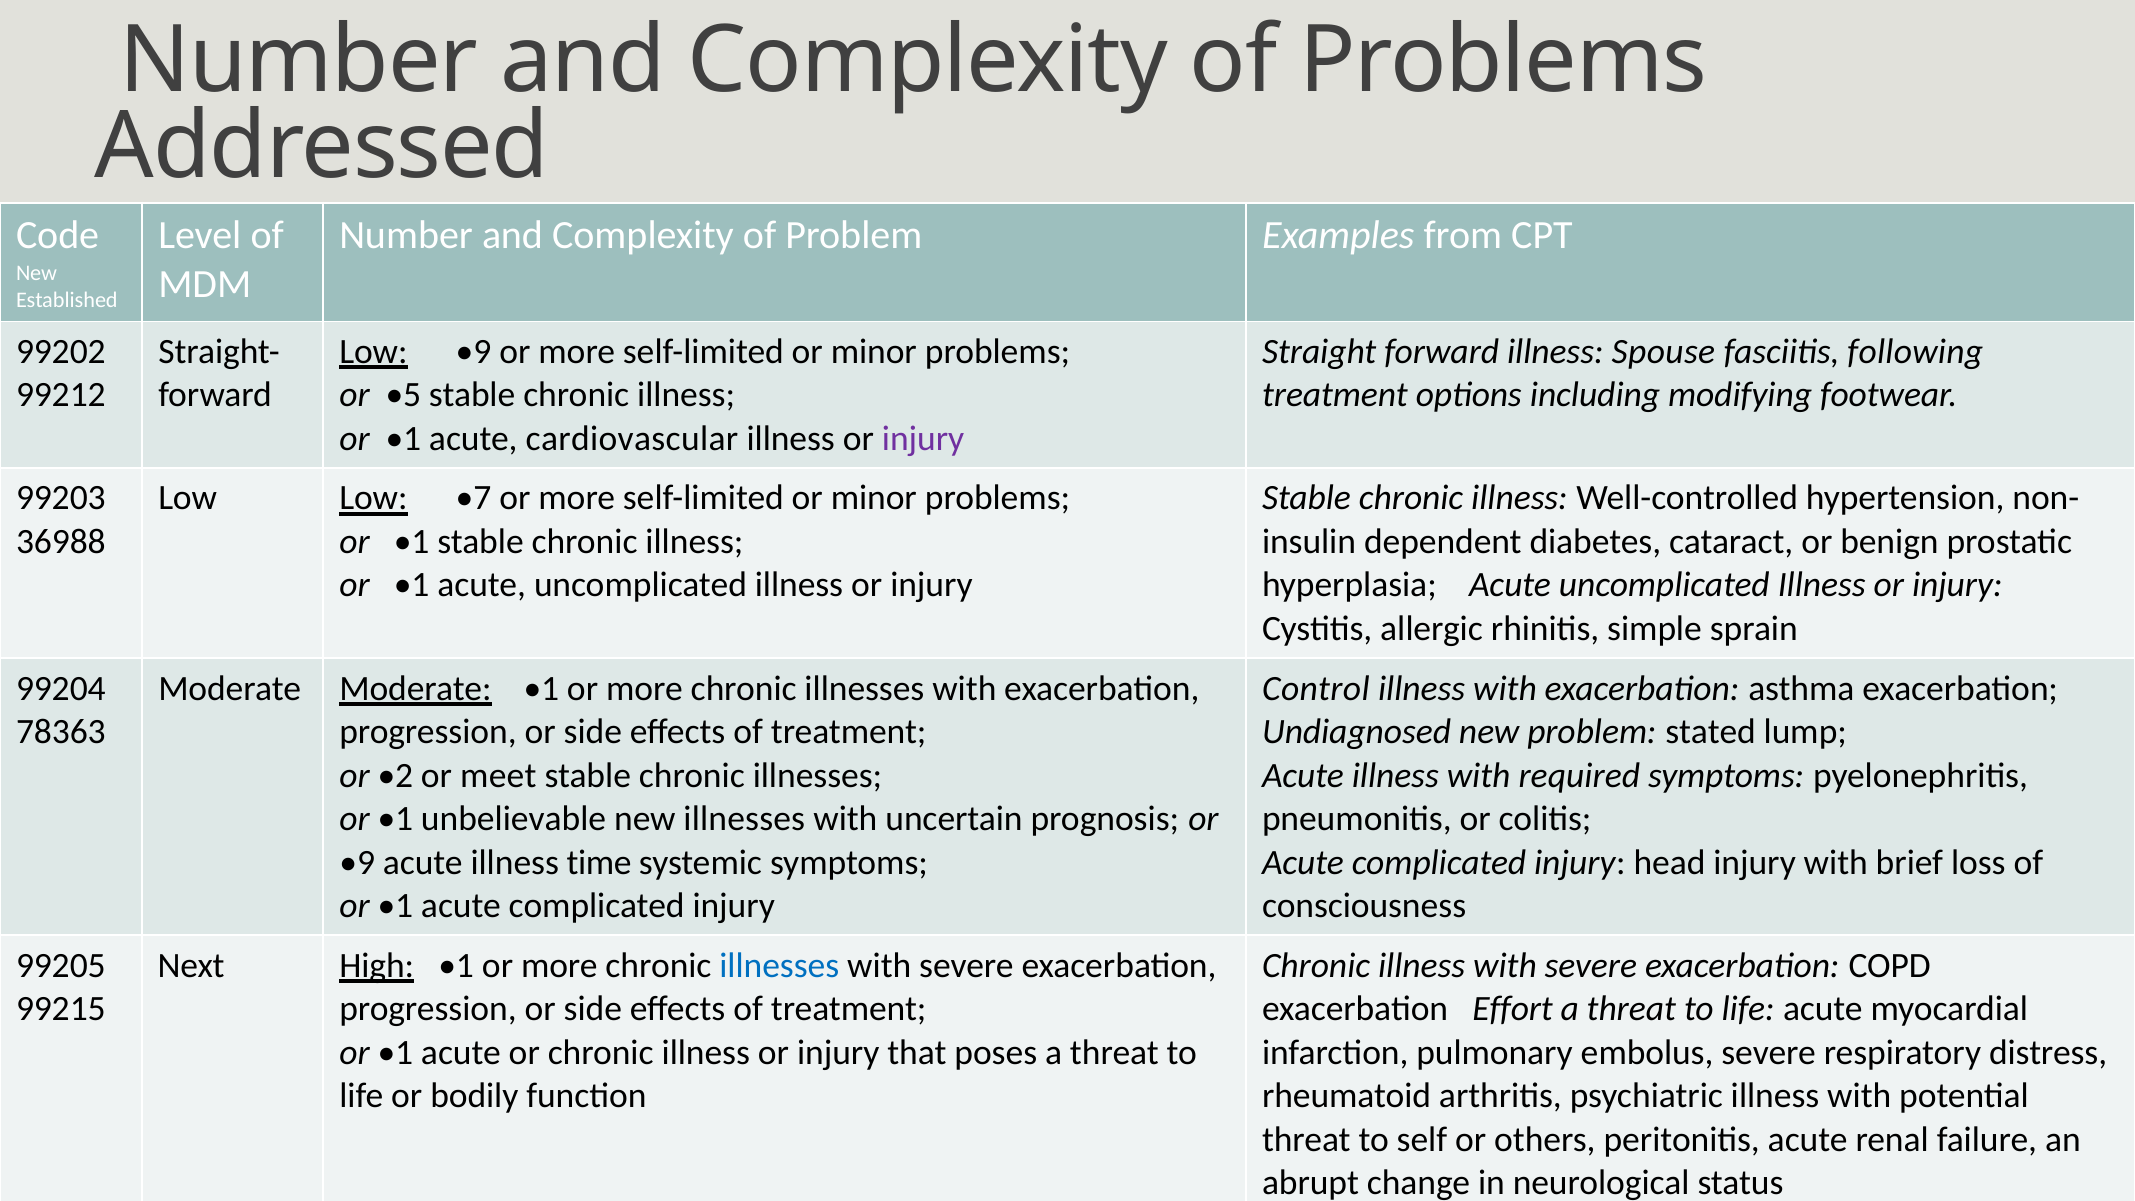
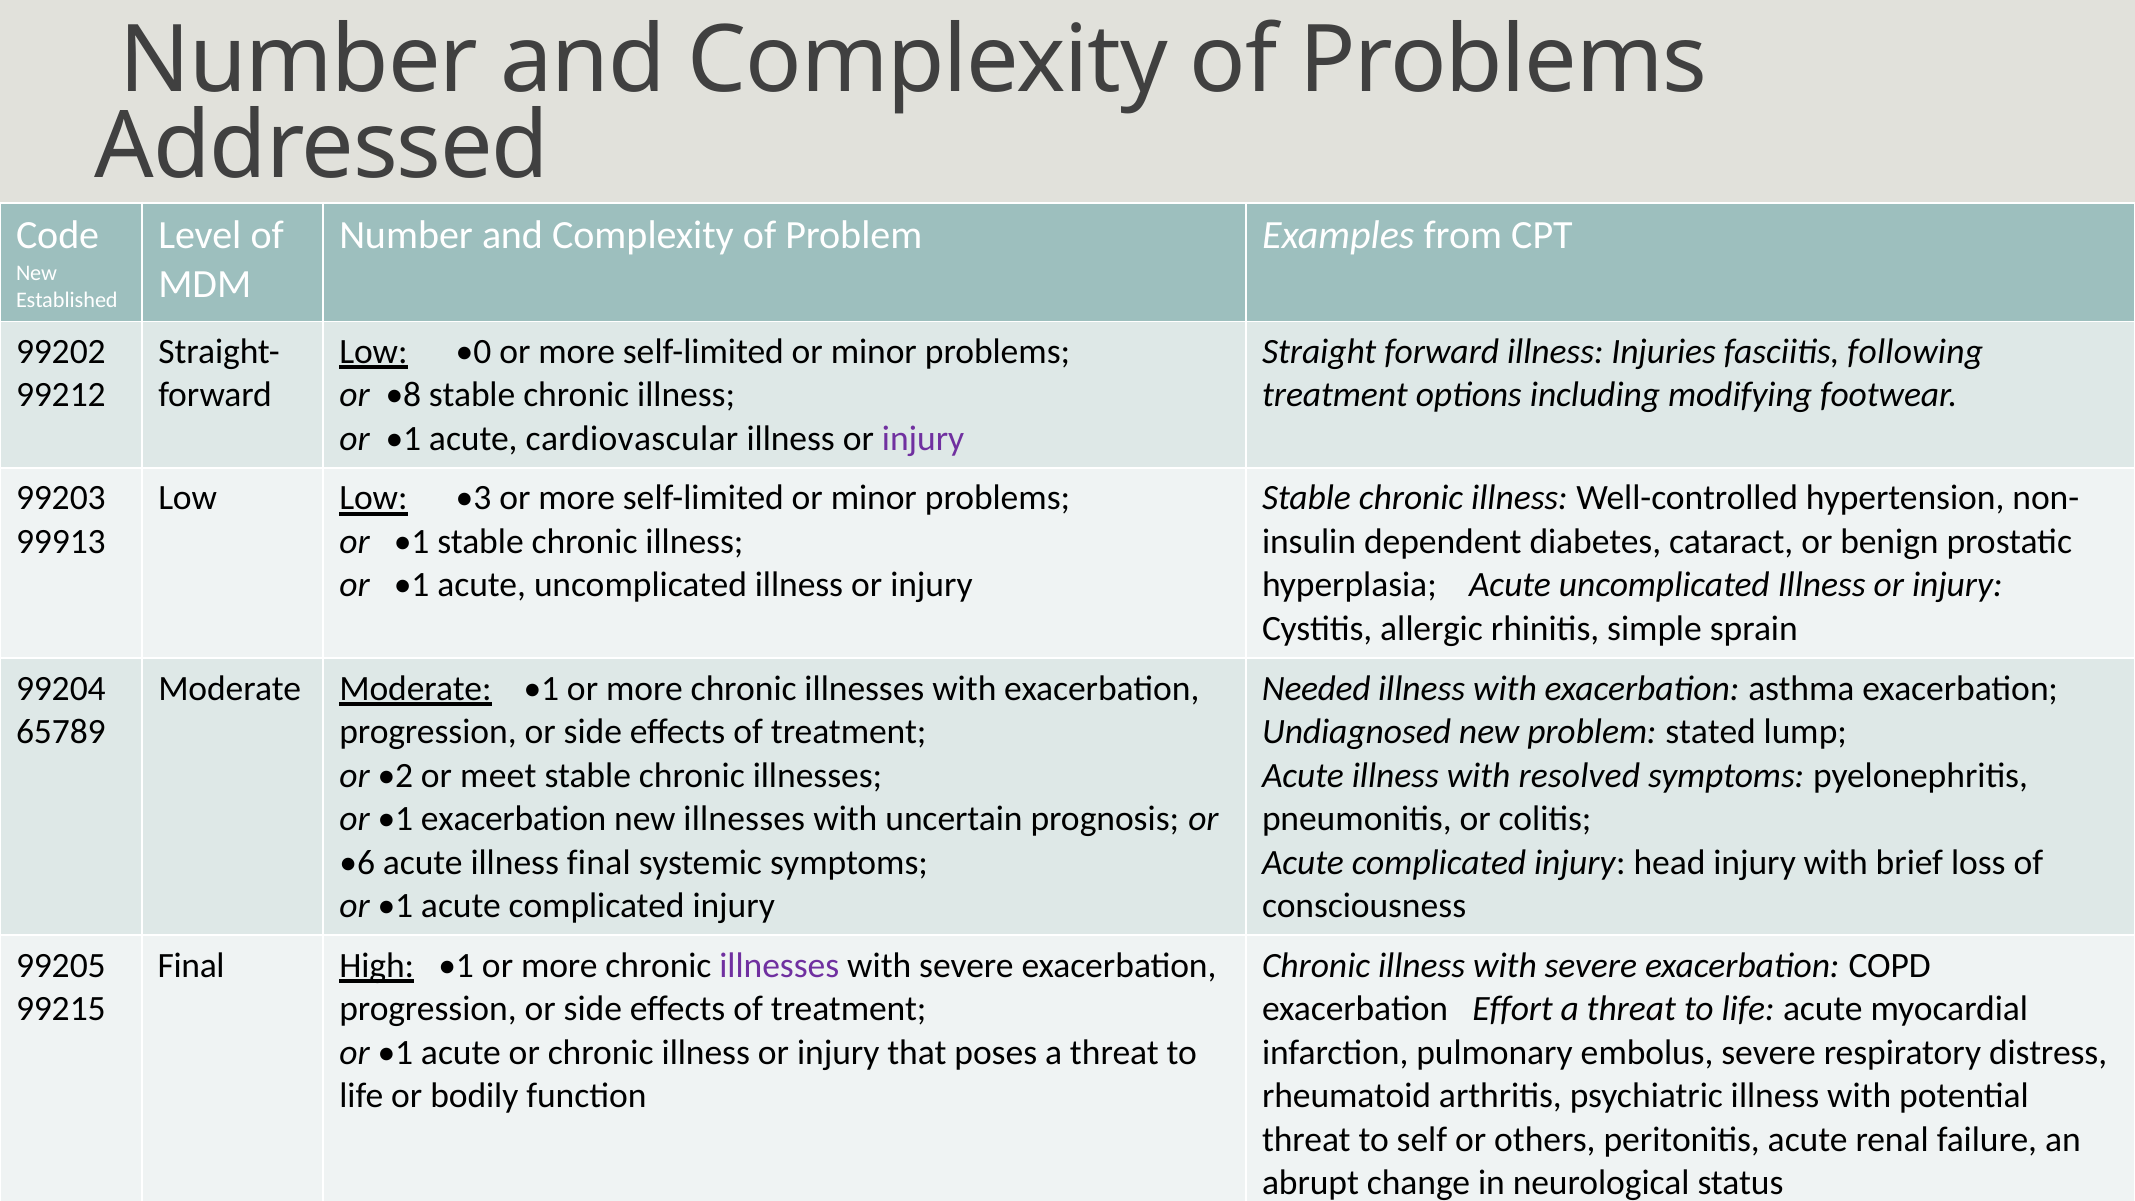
Low •9: •9 -> •0
Spouse: Spouse -> Injuries
•5: •5 -> •8
•7: •7 -> •3
36988: 36988 -> 99913
Control: Control -> Needed
78363: 78363 -> 65789
required: required -> resolved
•1 unbelievable: unbelievable -> exacerbation
•9 at (357, 862): •9 -> •6
illness time: time -> final
Next at (191, 965): Next -> Final
illnesses at (779, 965) colour: blue -> purple
